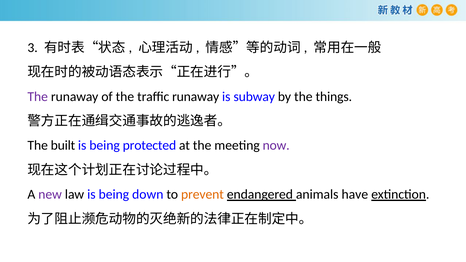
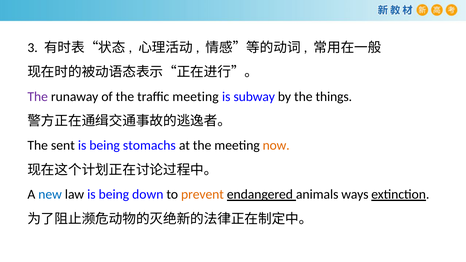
traffic runaway: runaway -> meeting
built: built -> sent
protected: protected -> stomachs
now colour: purple -> orange
new colour: purple -> blue
have: have -> ways
